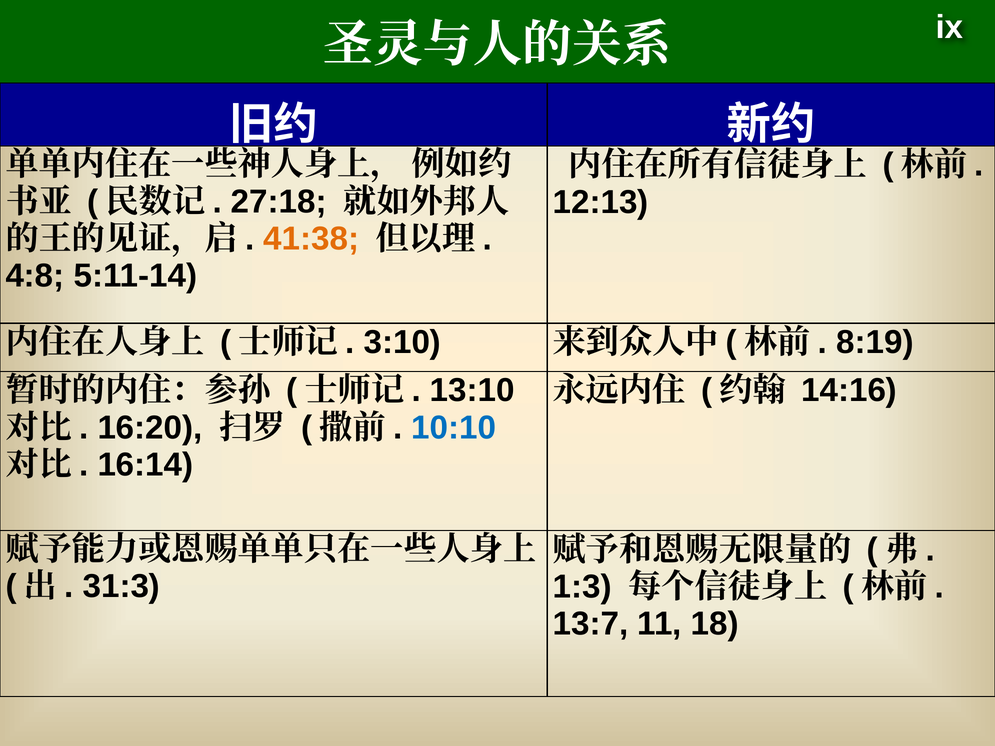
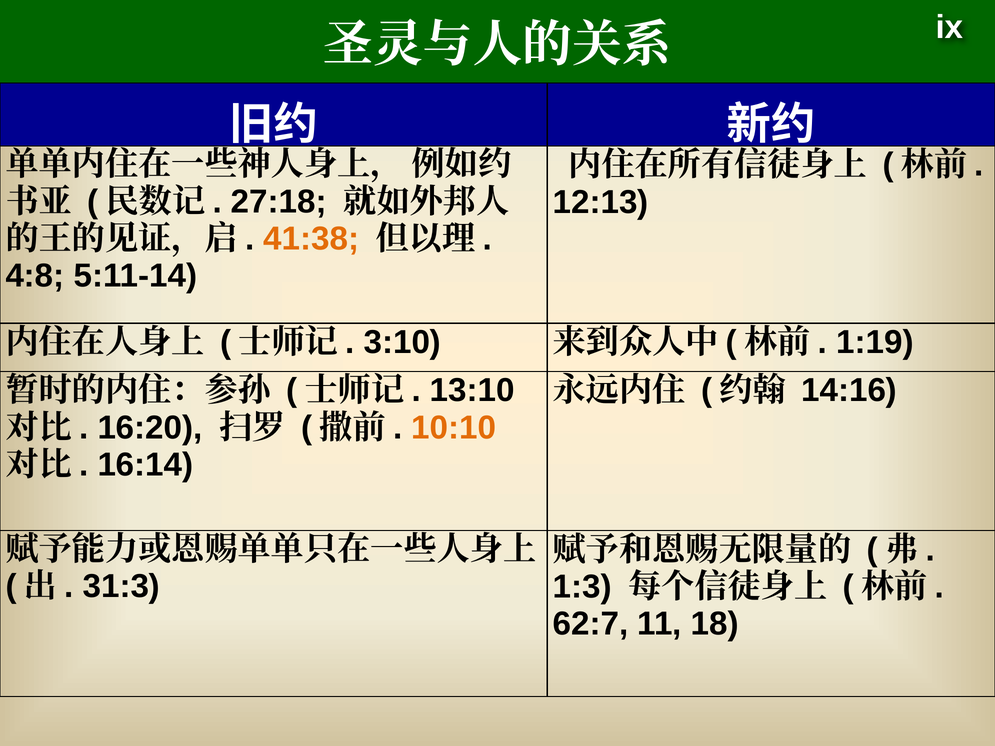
8:19: 8:19 -> 1:19
10:10 colour: blue -> orange
13:7: 13:7 -> 62:7
